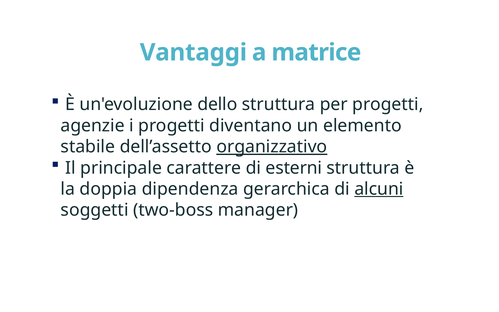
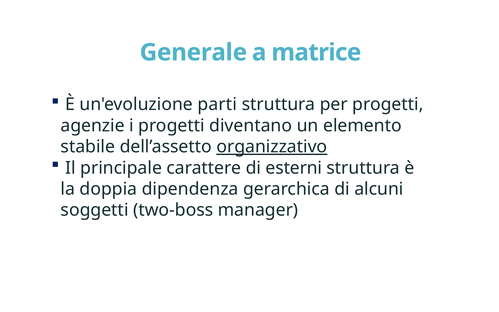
Vantaggi: Vantaggi -> Generale
dello: dello -> parti
alcuni underline: present -> none
